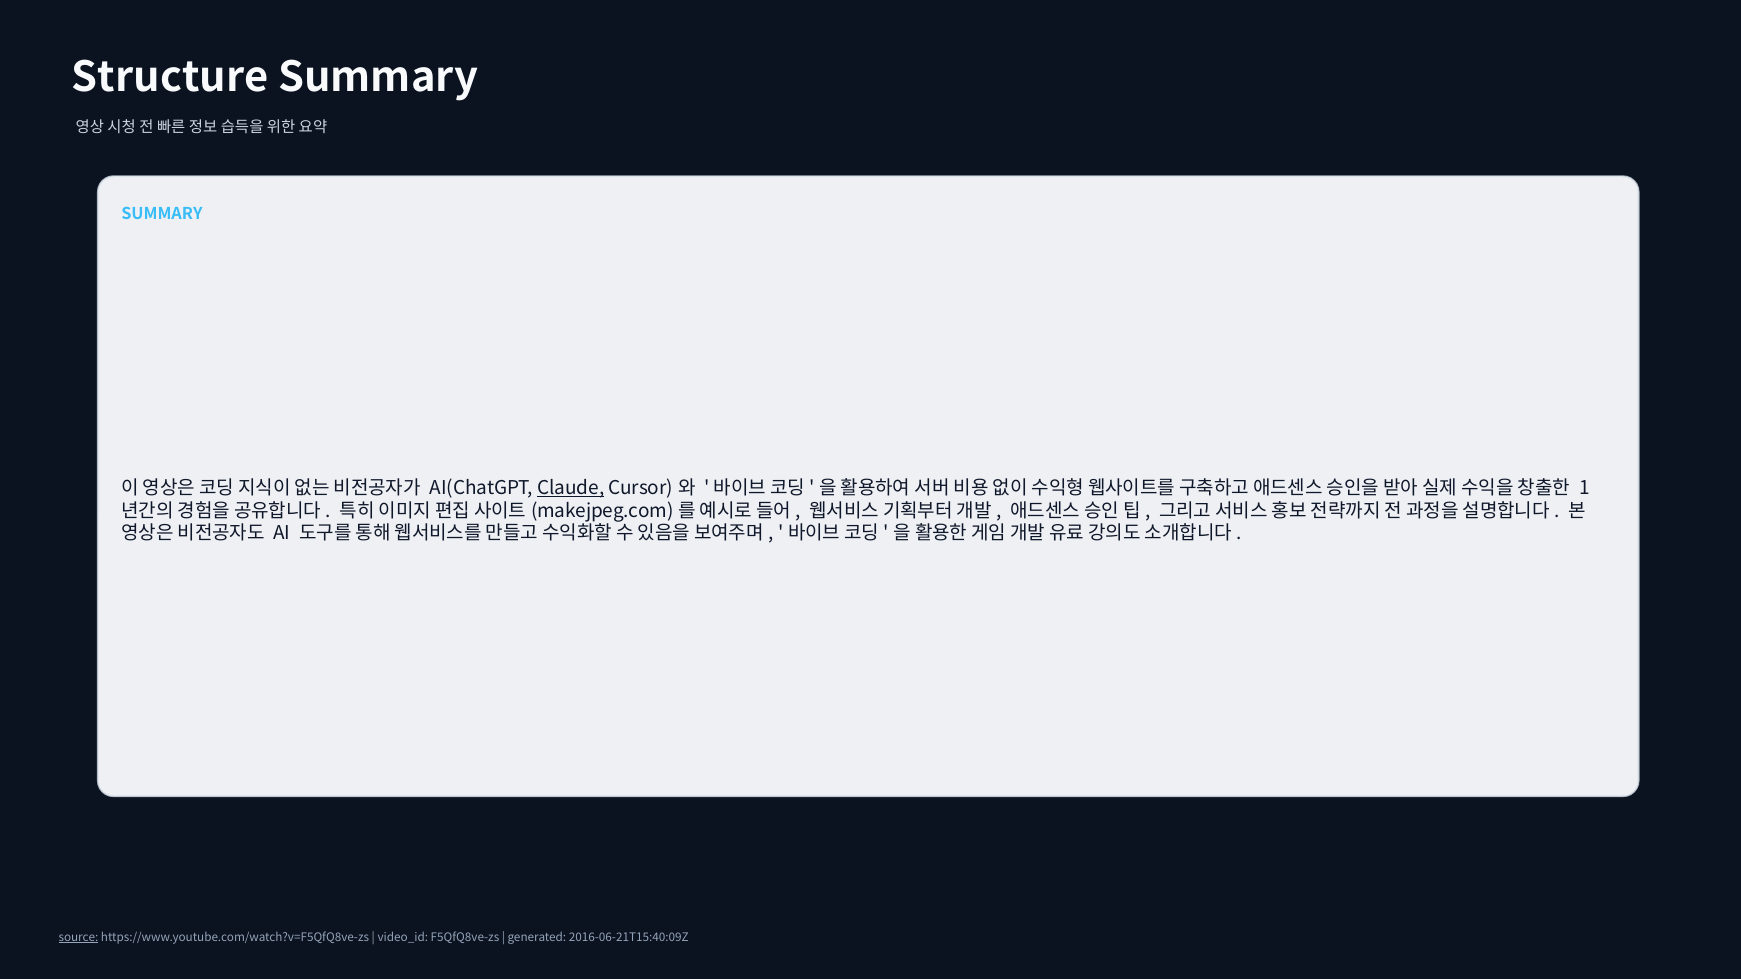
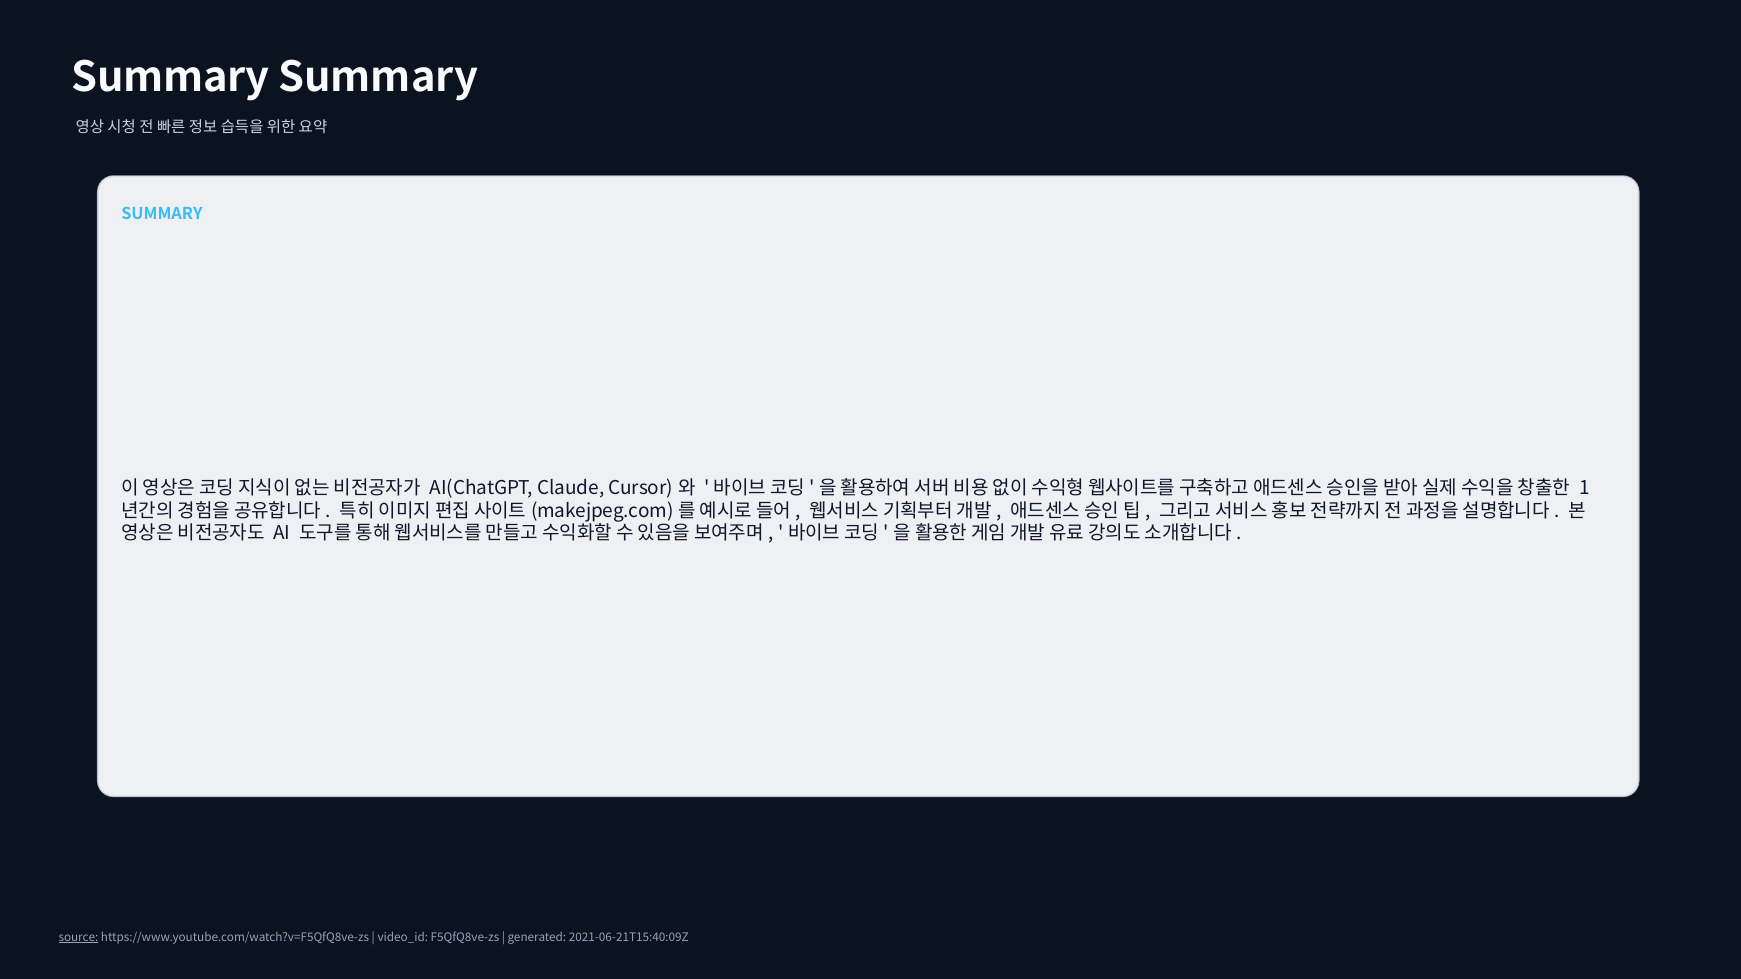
Structure at (170, 78): Structure -> Summary
Claude underline: present -> none
2016-06-21T15:40:09Z: 2016-06-21T15:40:09Z -> 2021-06-21T15:40:09Z
